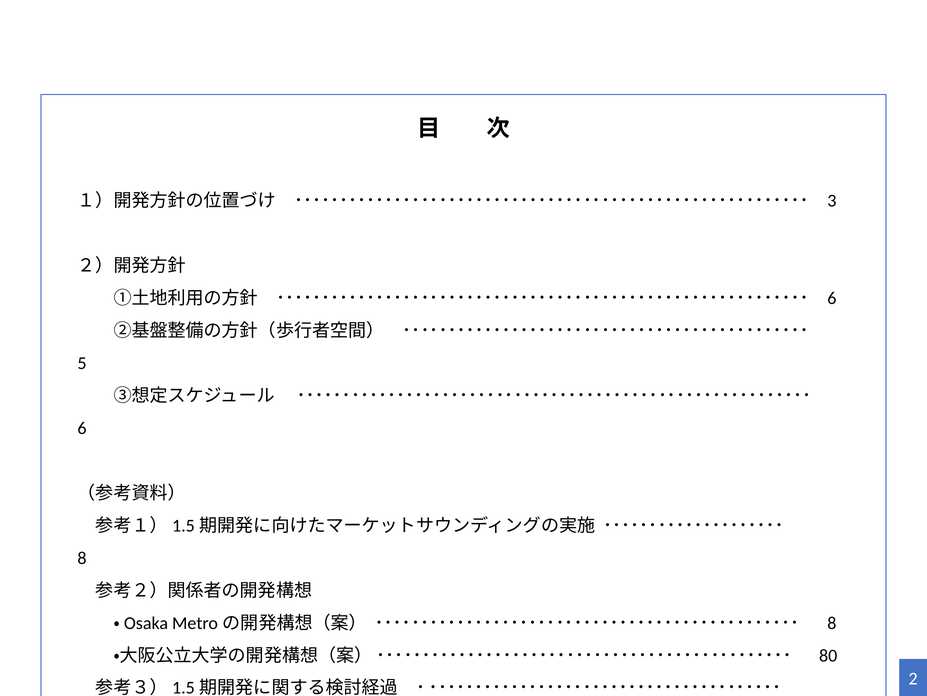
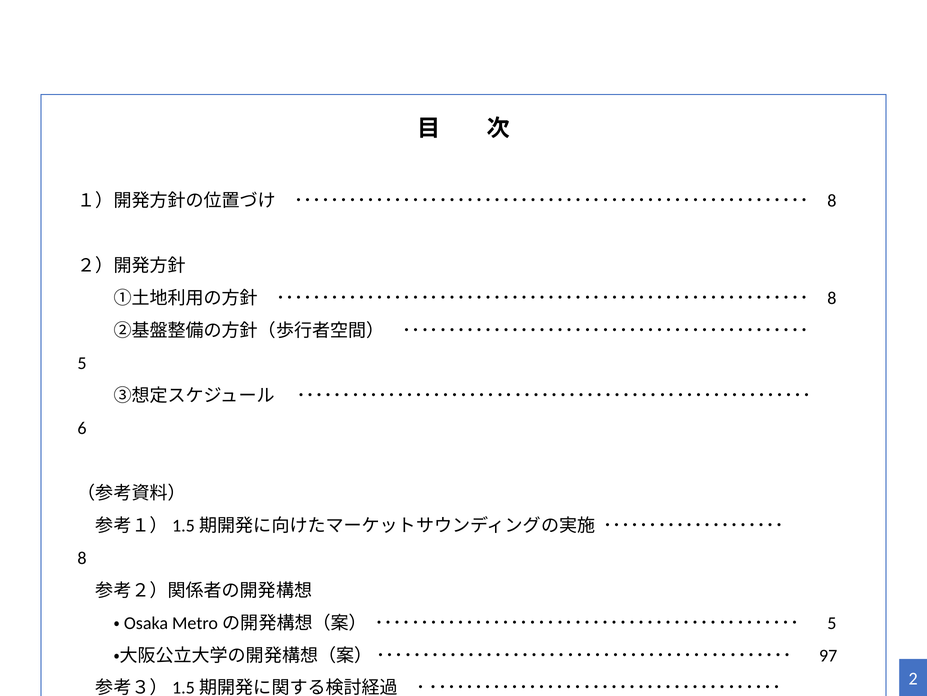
3 at (832, 201): 3 -> 8
6 at (832, 298): 6 -> 8
8 at (832, 622): 8 -> 5
80: 80 -> 97
